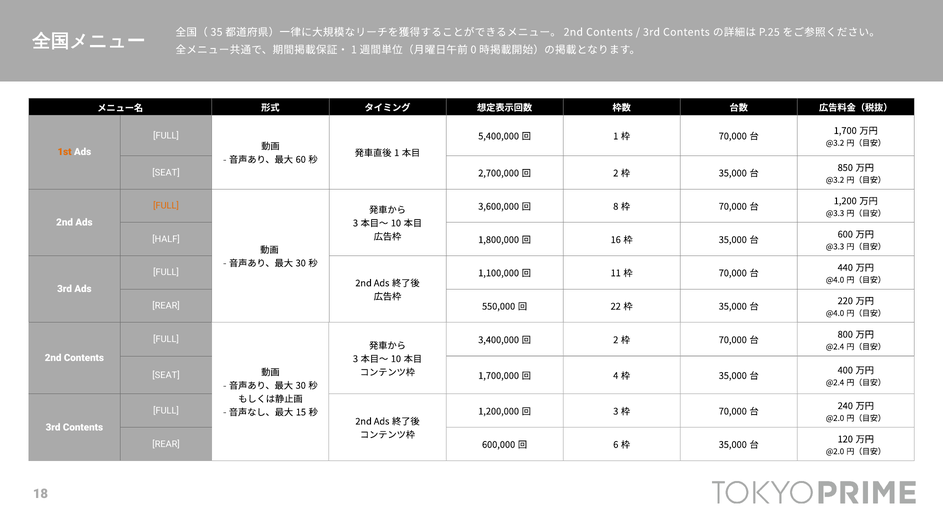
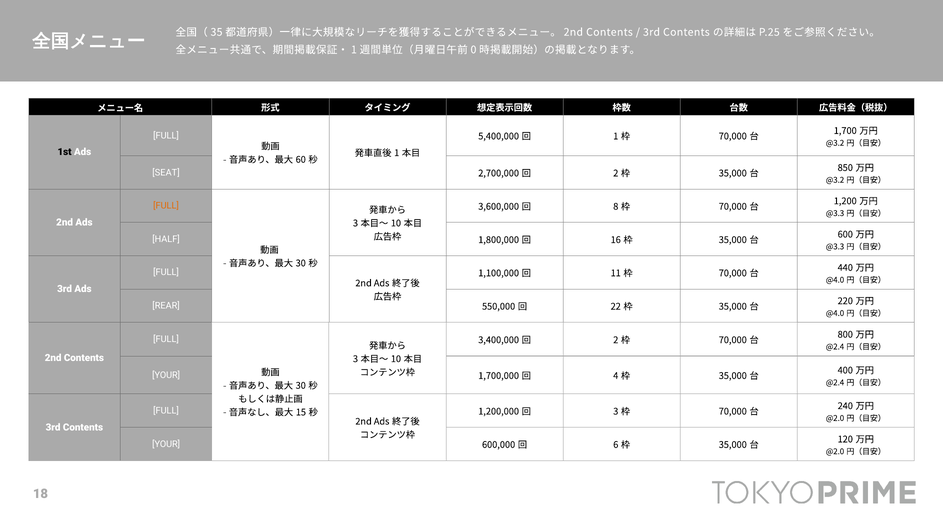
1st colour: orange -> black
SEAT at (166, 375): SEAT -> YOUR
REAR at (166, 444): REAR -> YOUR
